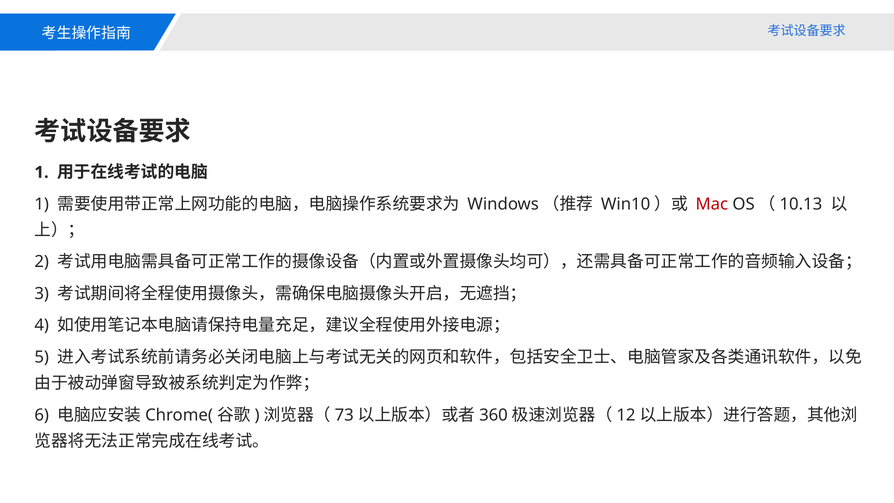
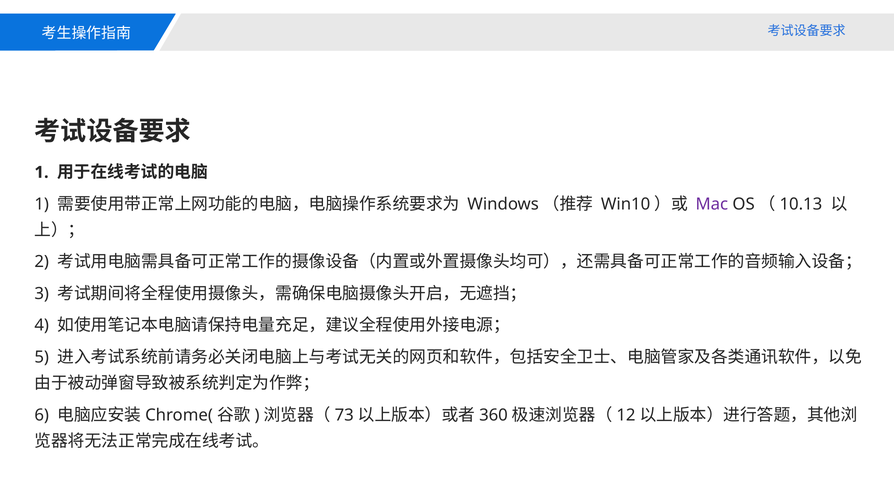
Mac colour: red -> purple
